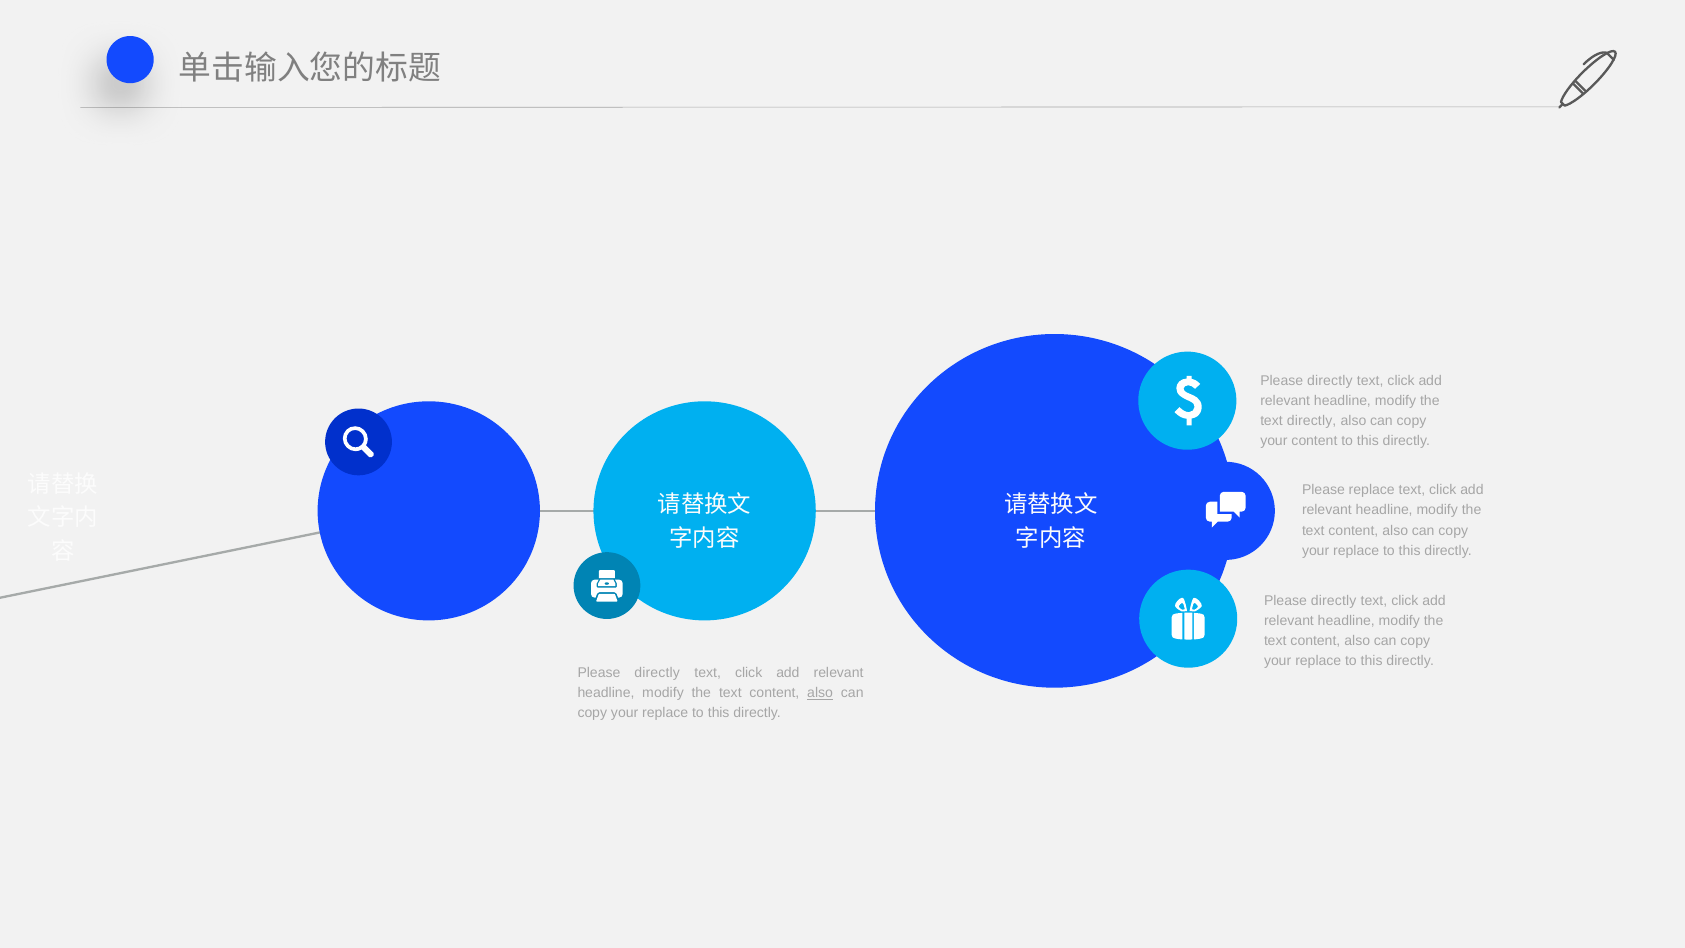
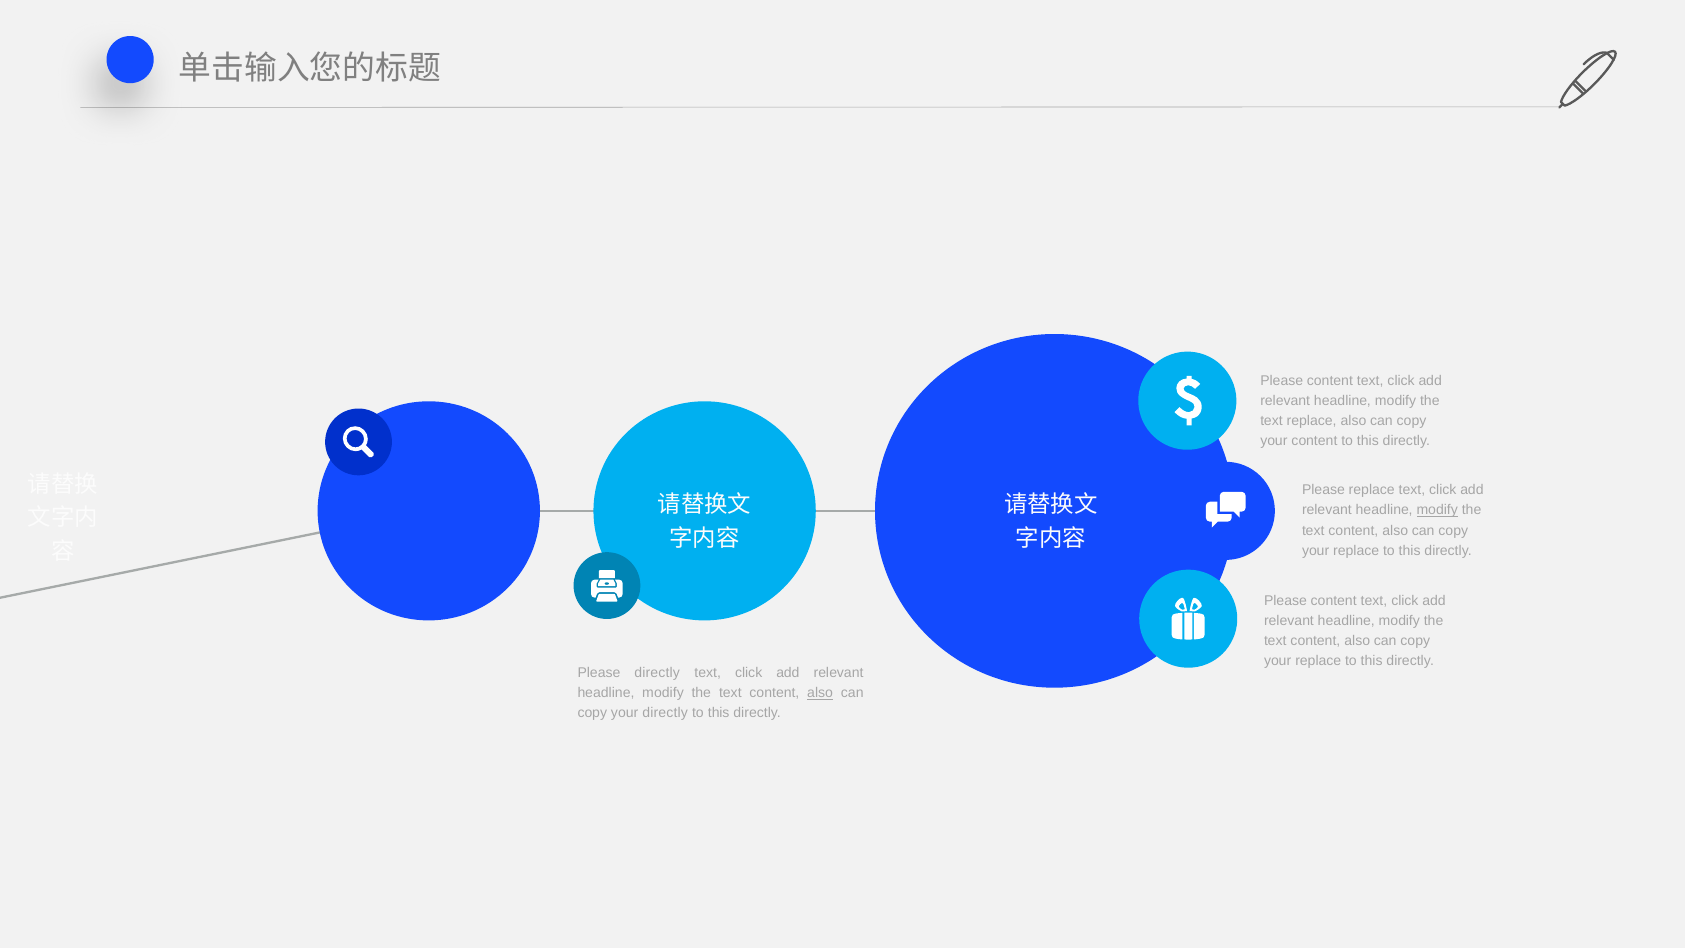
directly at (1330, 380): directly -> content
text directly: directly -> replace
modify at (1437, 510) underline: none -> present
directly at (1334, 601): directly -> content
replace at (665, 713): replace -> directly
